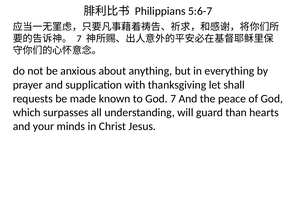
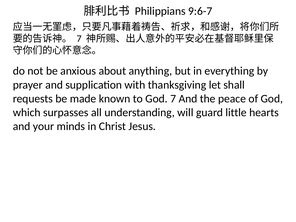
5:6-7: 5:6-7 -> 9:6-7
than: than -> little
